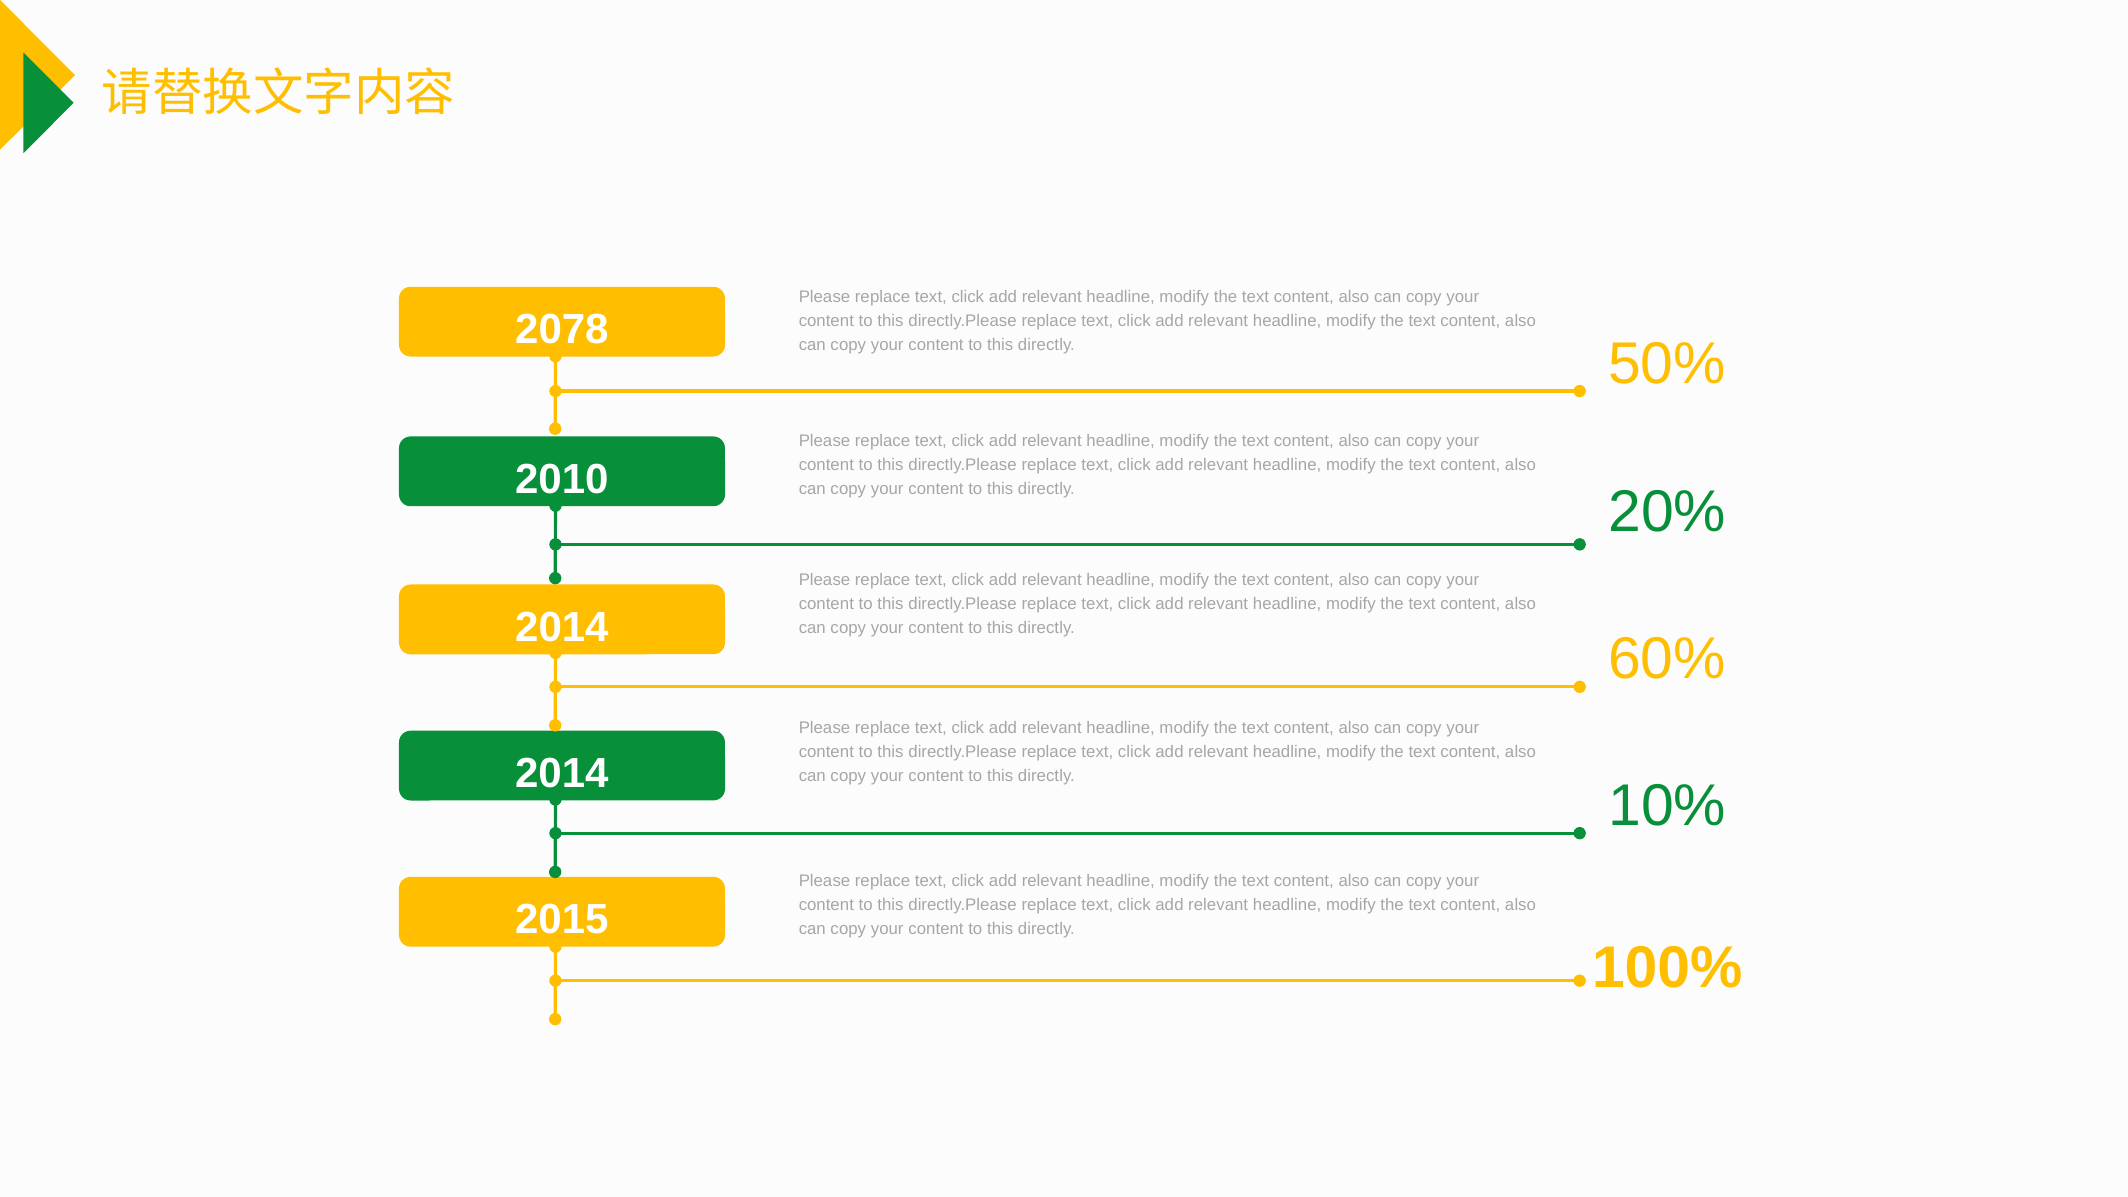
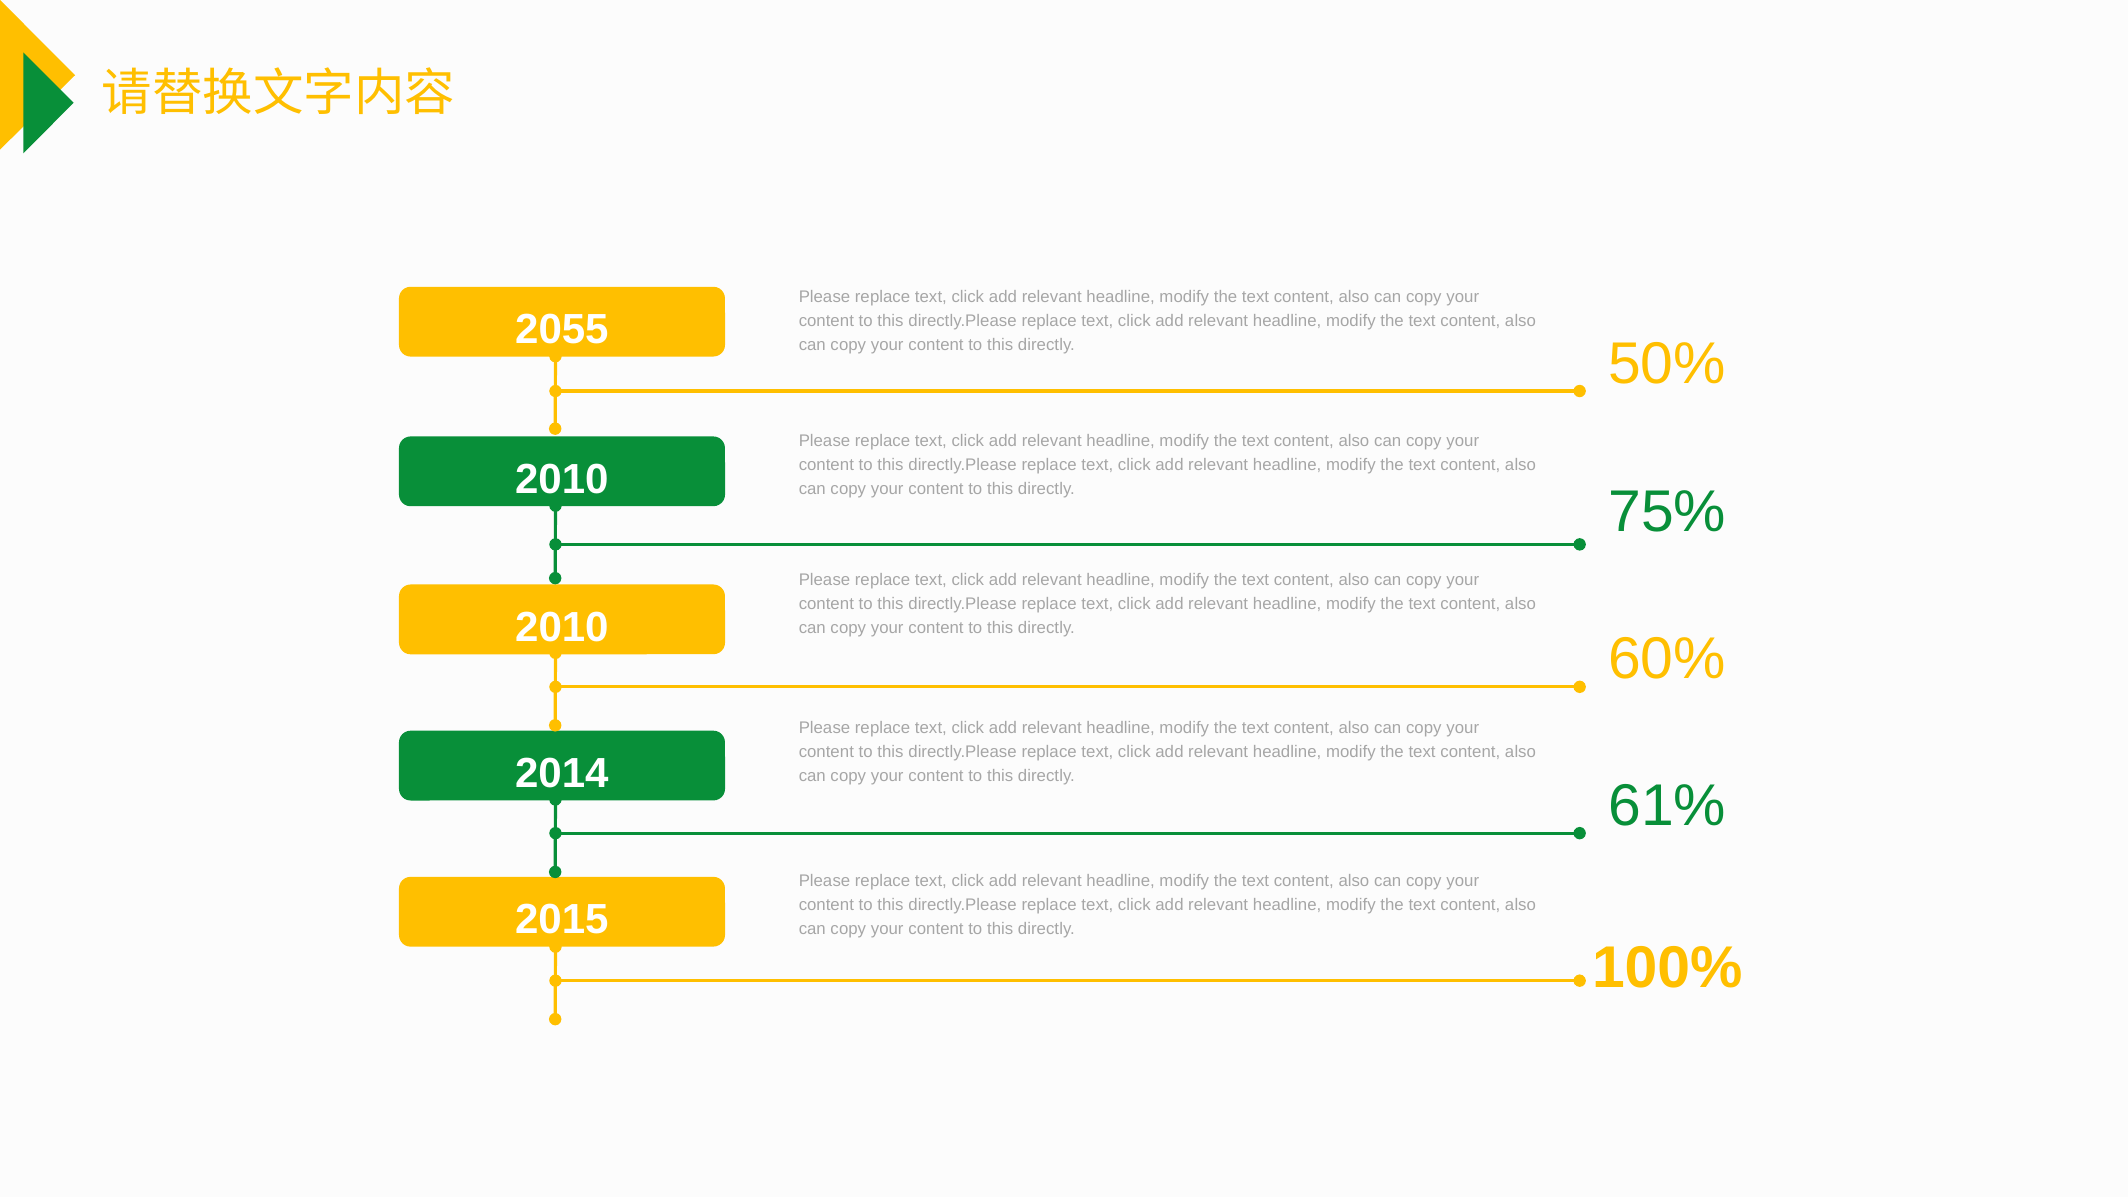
2078: 2078 -> 2055
20%: 20% -> 75%
2014 at (562, 627): 2014 -> 2010
10%: 10% -> 61%
